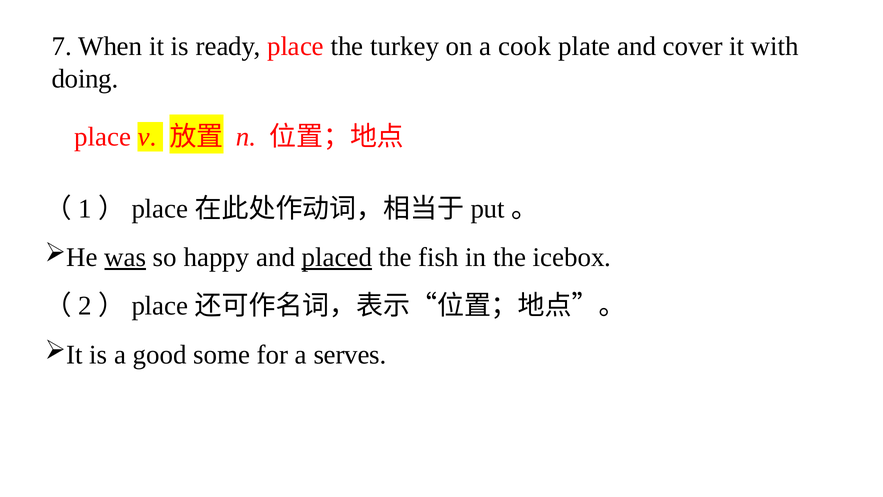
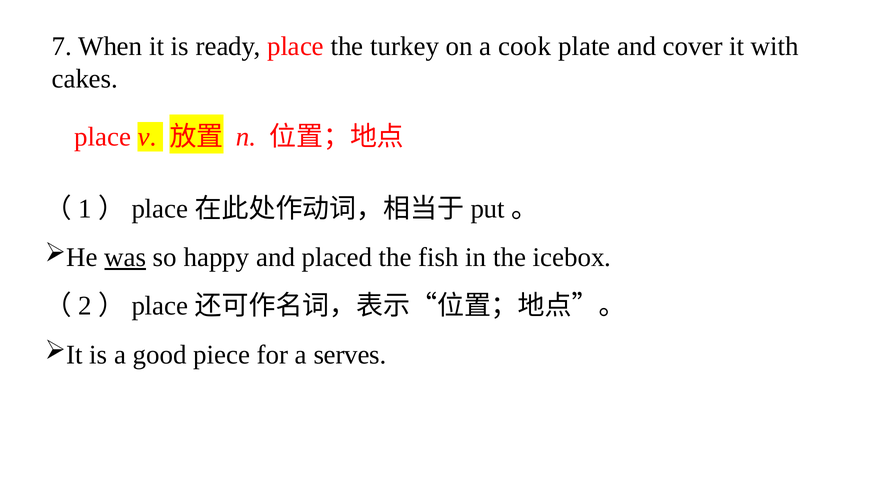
doing: doing -> cakes
placed underline: present -> none
some: some -> piece
